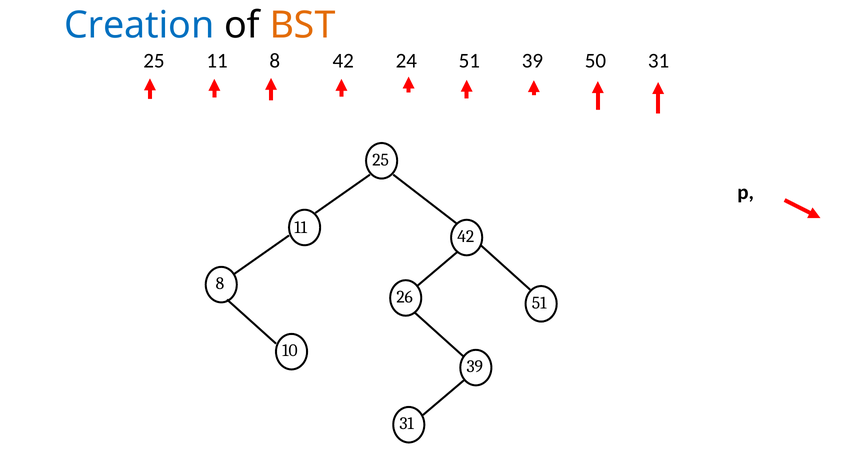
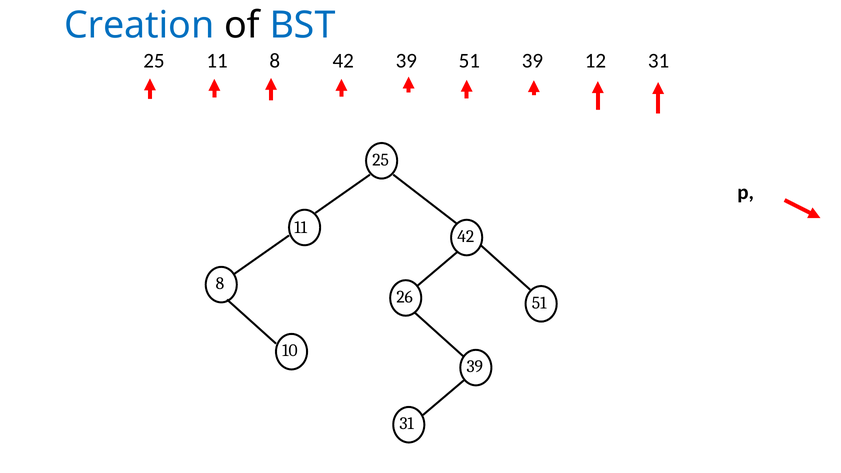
BST colour: orange -> blue
8 42 24: 24 -> 39
50: 50 -> 12
